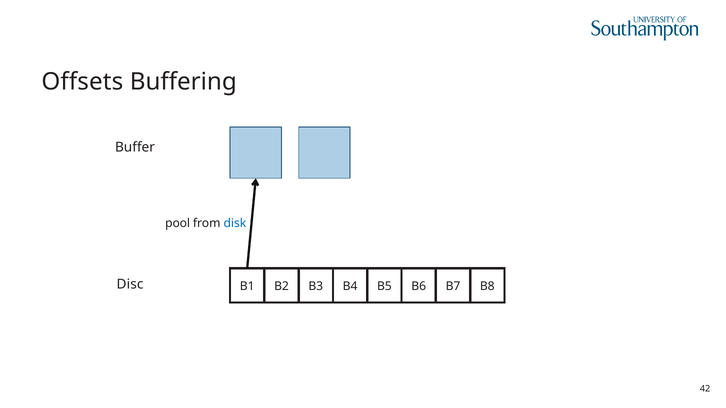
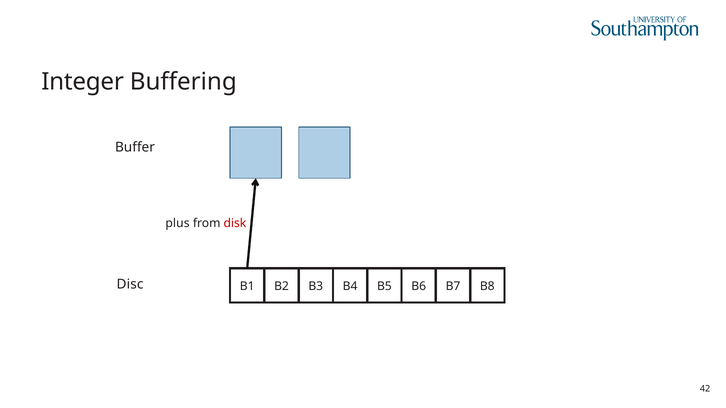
Offsets: Offsets -> Integer
pool: pool -> plus
disk colour: blue -> red
